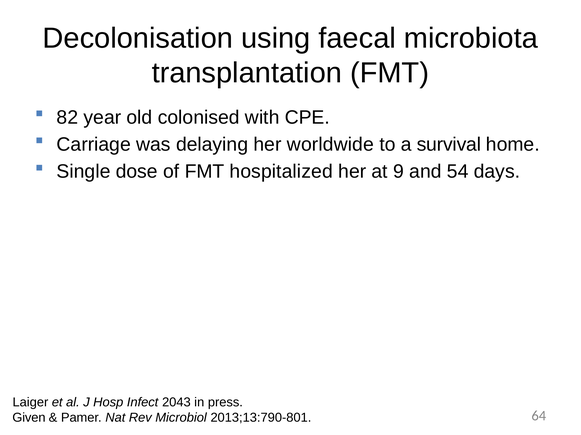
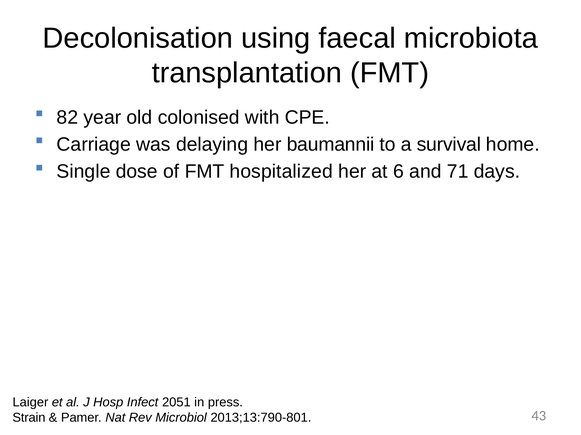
worldwide: worldwide -> baumannii
9: 9 -> 6
54: 54 -> 71
2043: 2043 -> 2051
Given: Given -> Strain
64: 64 -> 43
